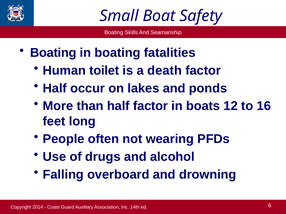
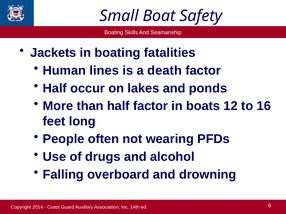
Boating at (53, 53): Boating -> Jackets
toilet: toilet -> lines
